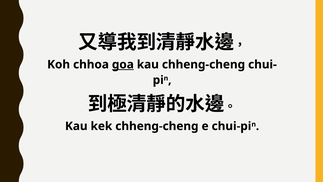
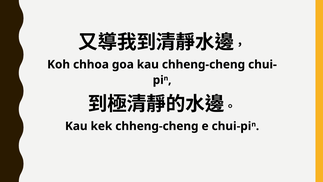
goa underline: present -> none
